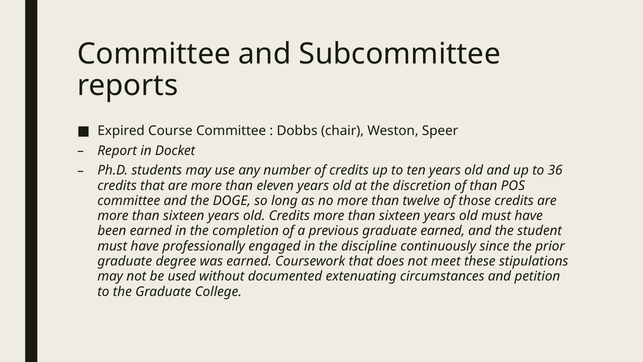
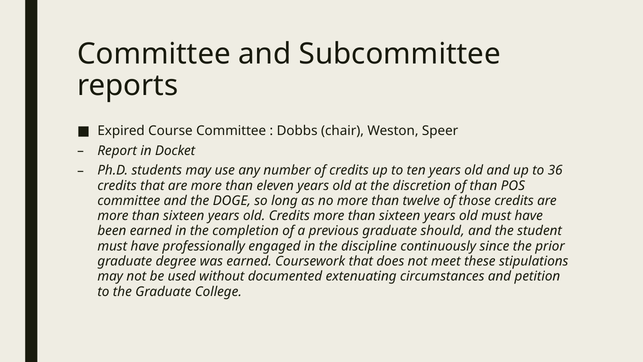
graduate earned: earned -> should
